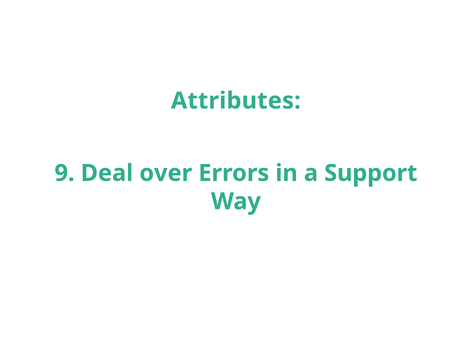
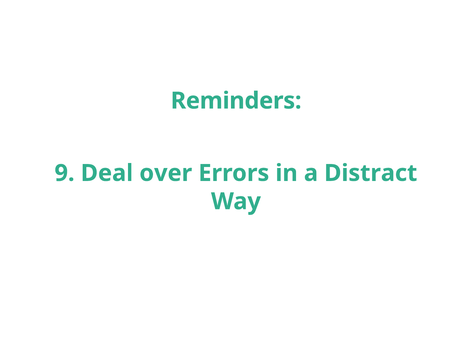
Attributes: Attributes -> Reminders
Support: Support -> Distract
